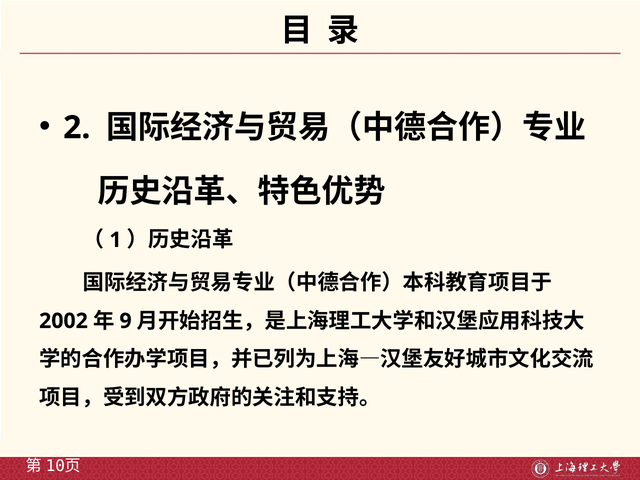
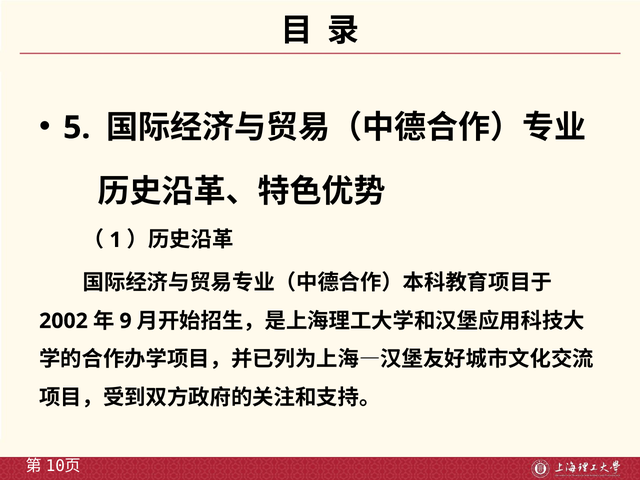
2: 2 -> 5
